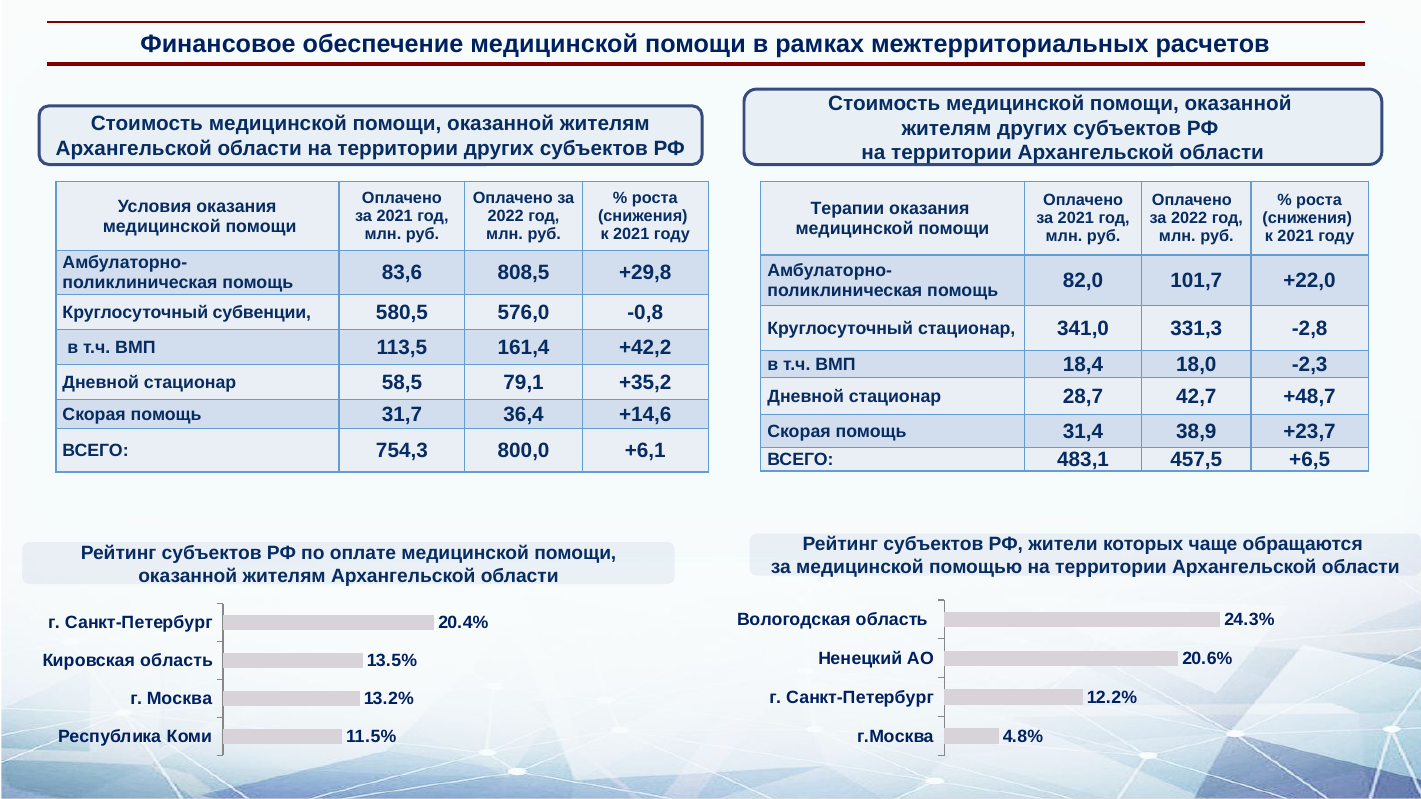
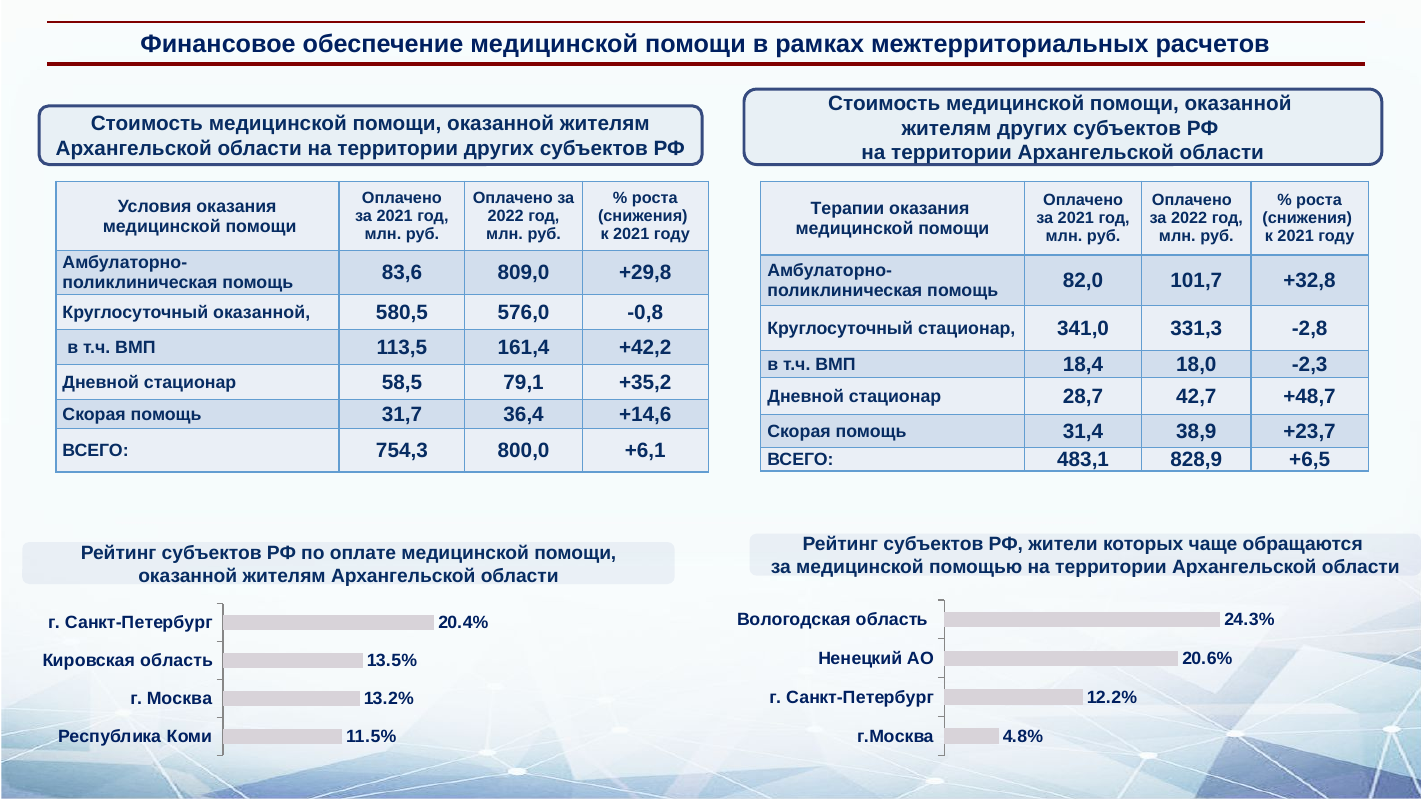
808,5: 808,5 -> 809,0
+22,0: +22,0 -> +32,8
Круглосуточный субвенции: субвенции -> оказанной
457,5: 457,5 -> 828,9
